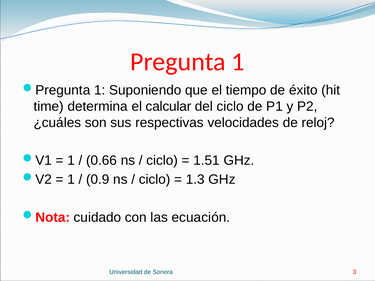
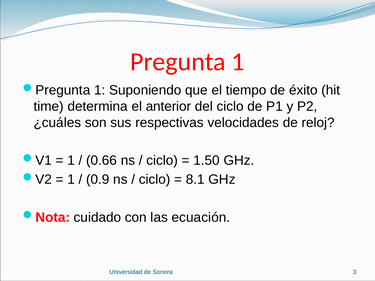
calcular: calcular -> anterior
1.51: 1.51 -> 1.50
1.3: 1.3 -> 8.1
